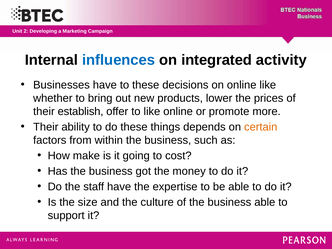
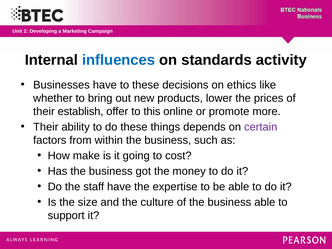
integrated: integrated -> standards
on online: online -> ethics
to like: like -> this
certain colour: orange -> purple
